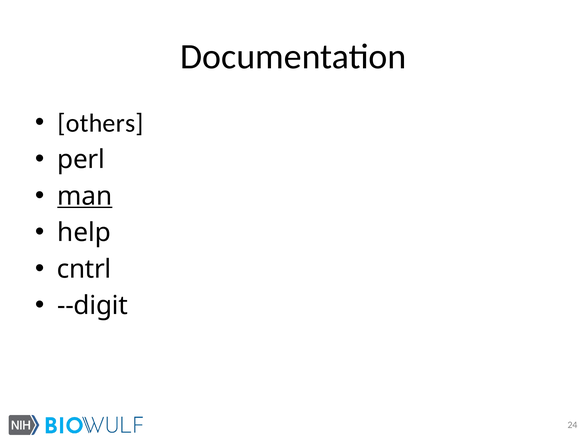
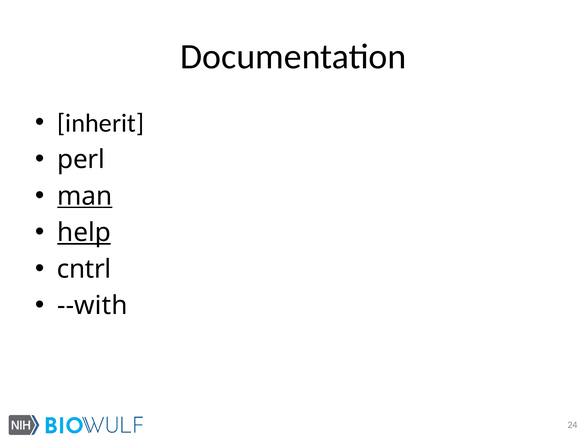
others: others -> inherit
help underline: none -> present
--digit: --digit -> --with
